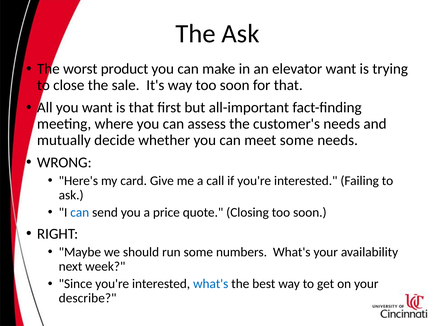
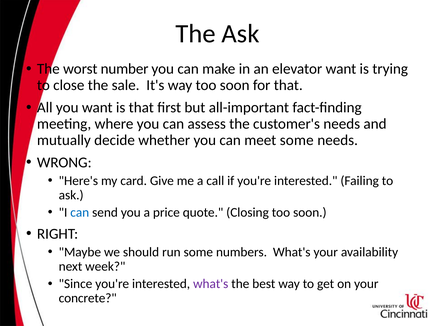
product: product -> number
what's at (211, 284) colour: blue -> purple
describe: describe -> concrete
